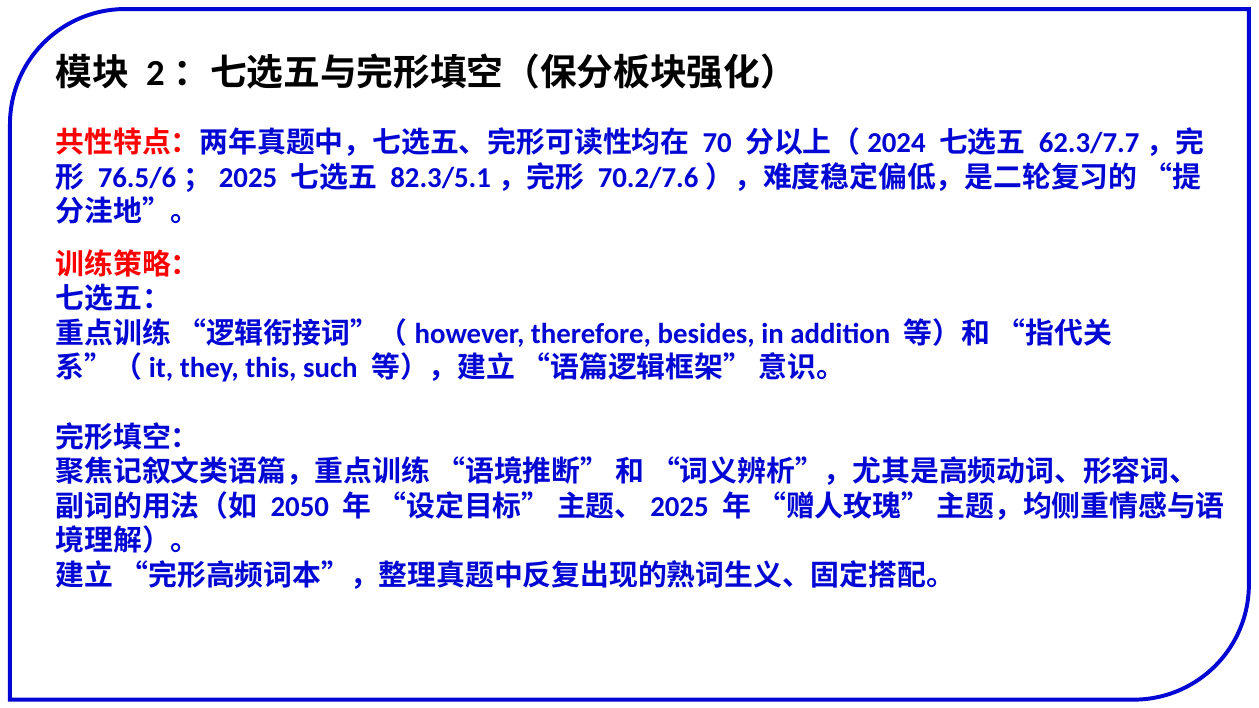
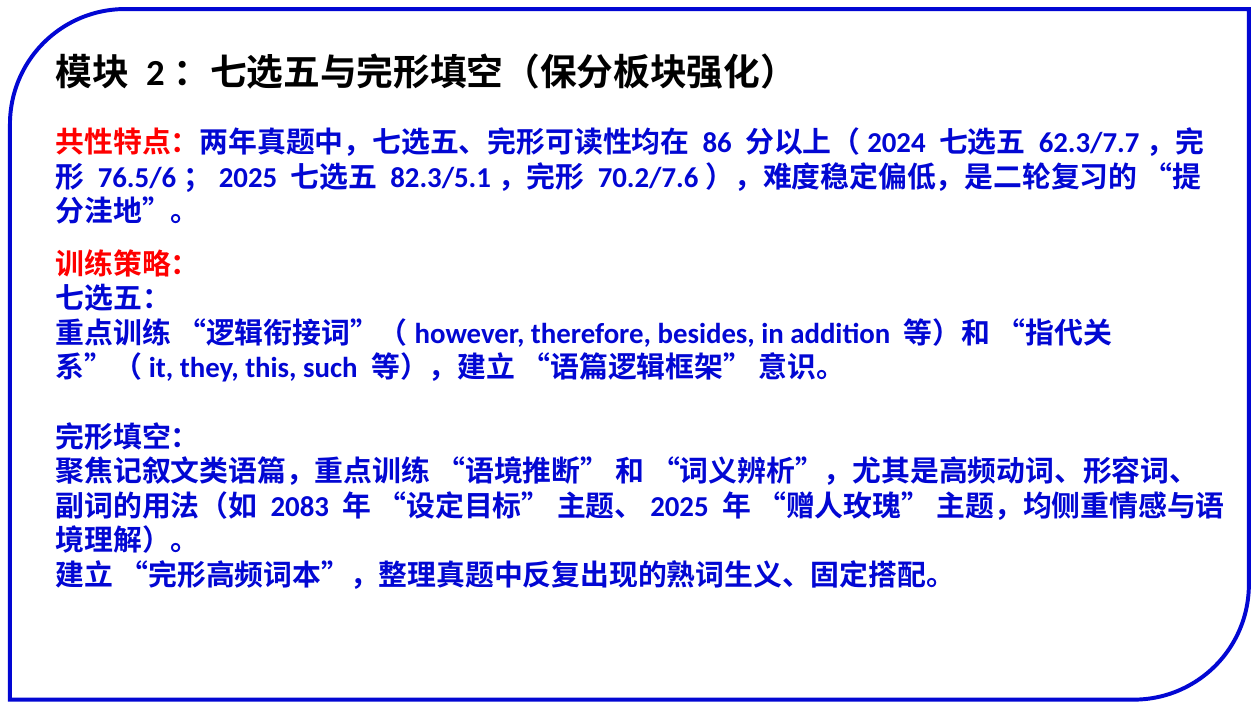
70: 70 -> 86
2050: 2050 -> 2083
